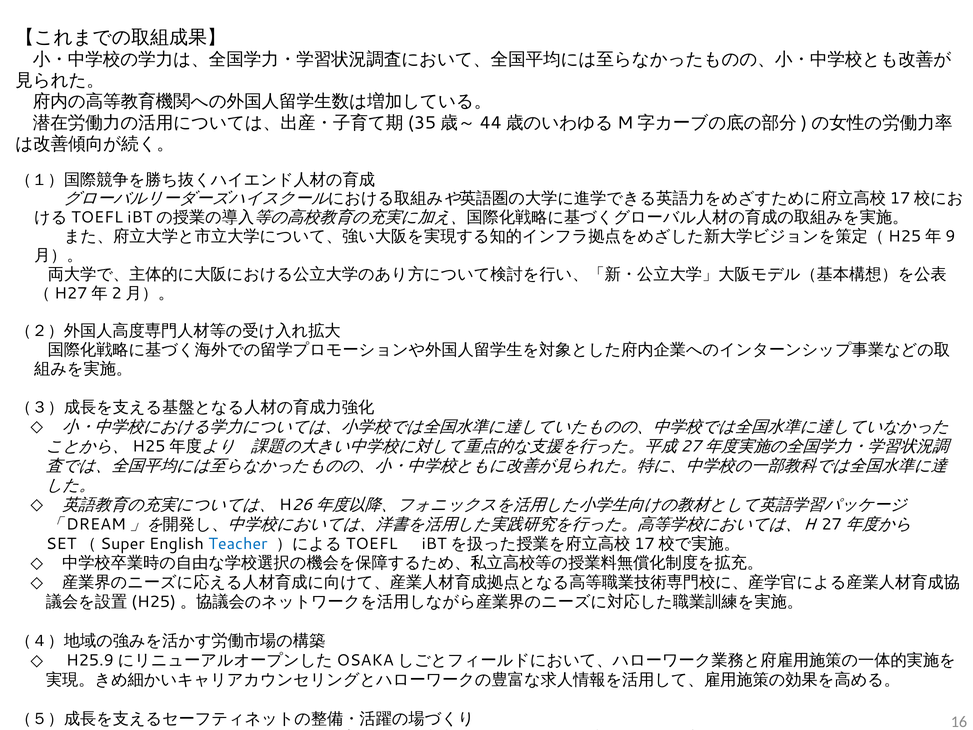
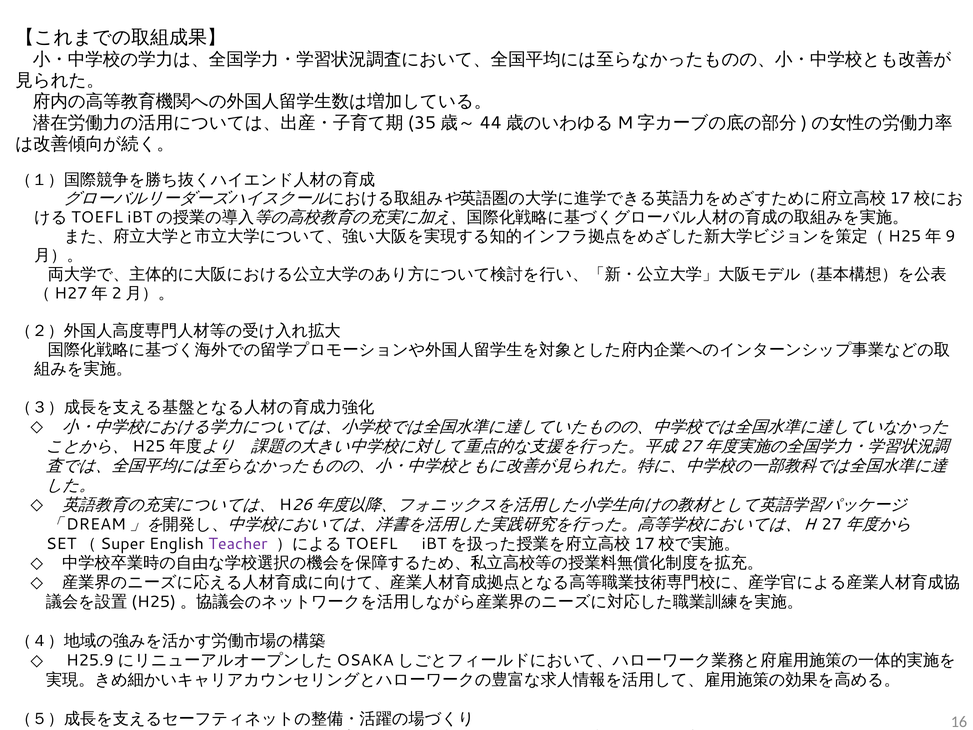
Teacher colour: blue -> purple
